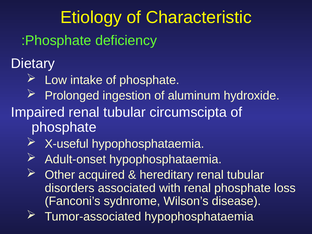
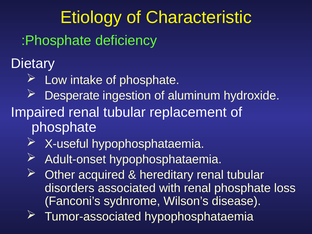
Prolonged: Prolonged -> Desperate
circumscipta: circumscipta -> replacement
